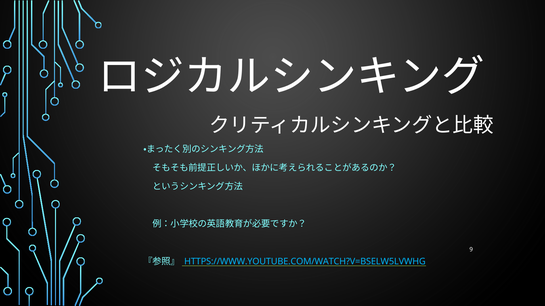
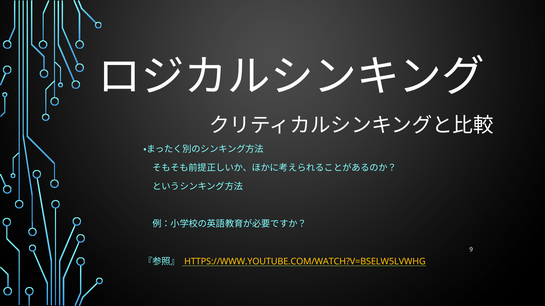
HTTPS://WWW.YOUTUBE.COM/WATCH?V=BSELW5LVWHG colour: light blue -> yellow
